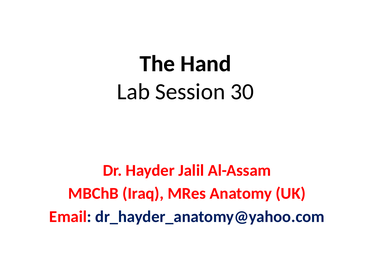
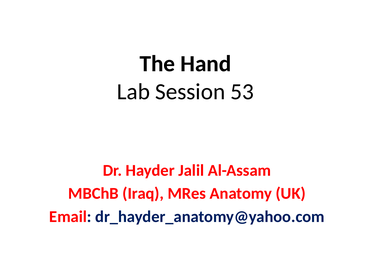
30: 30 -> 53
